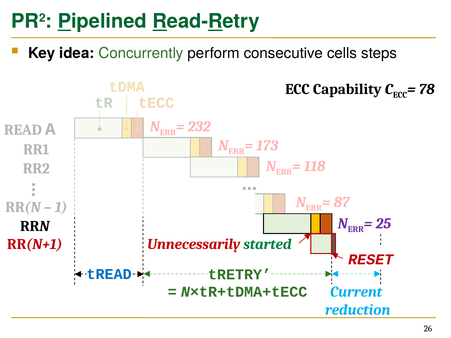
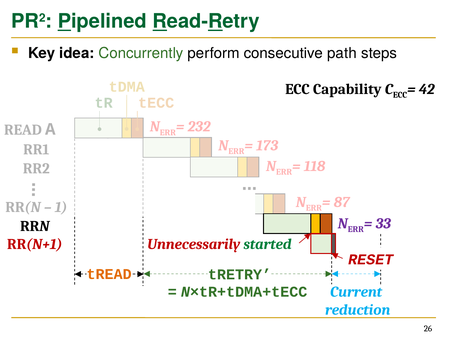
cells: cells -> path
78: 78 -> 42
25: 25 -> 33
tREAD colour: blue -> orange
